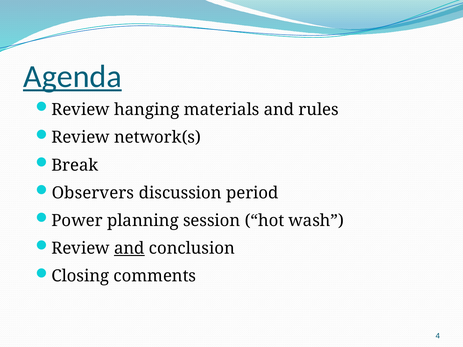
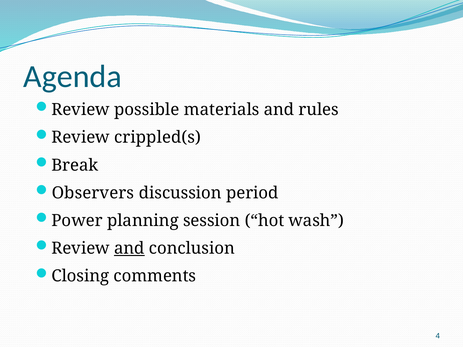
Agenda underline: present -> none
hanging: hanging -> possible
network(s: network(s -> crippled(s
